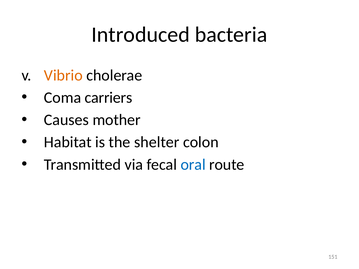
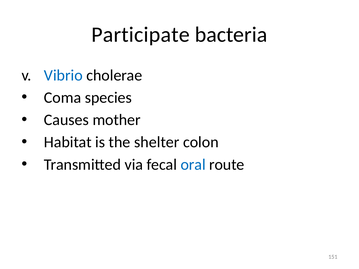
Introduced: Introduced -> Participate
Vibrio colour: orange -> blue
carriers: carriers -> species
